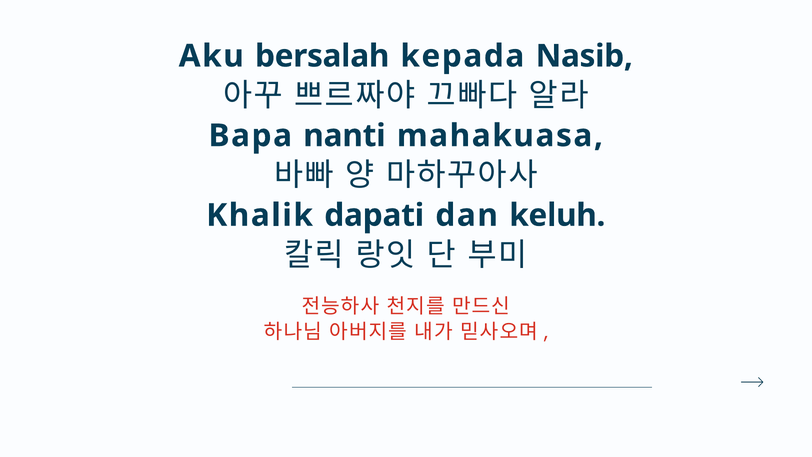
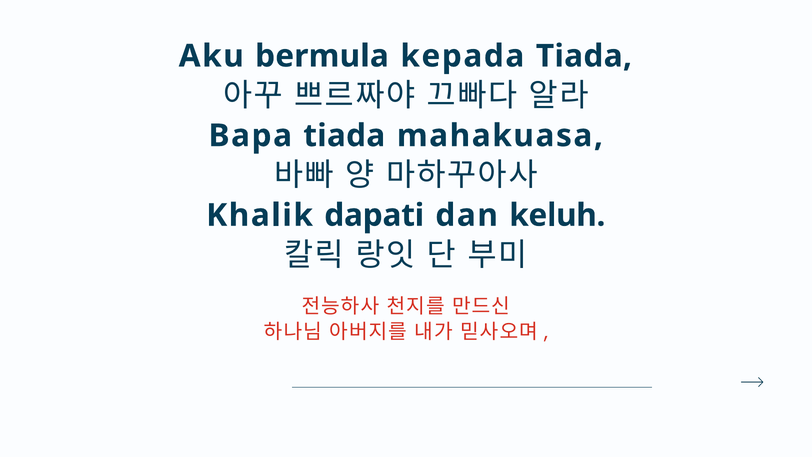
bersalah: bersalah -> bermula
kepada Nasib: Nasib -> Tiada
Bapa nanti: nanti -> tiada
